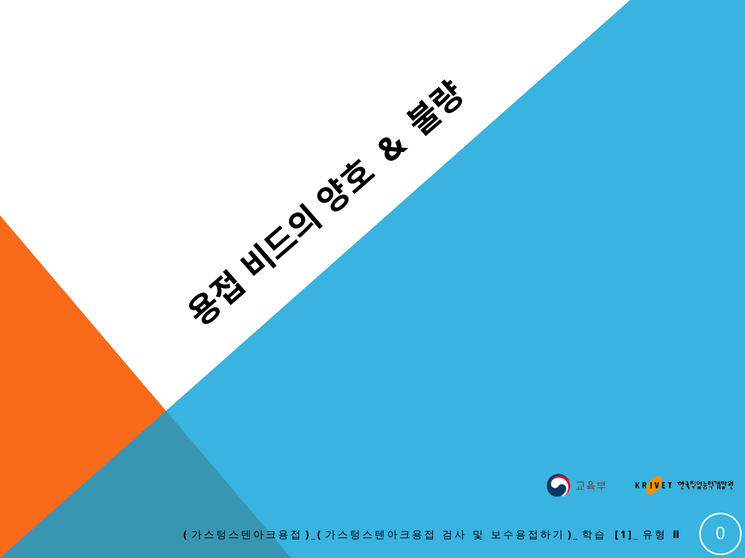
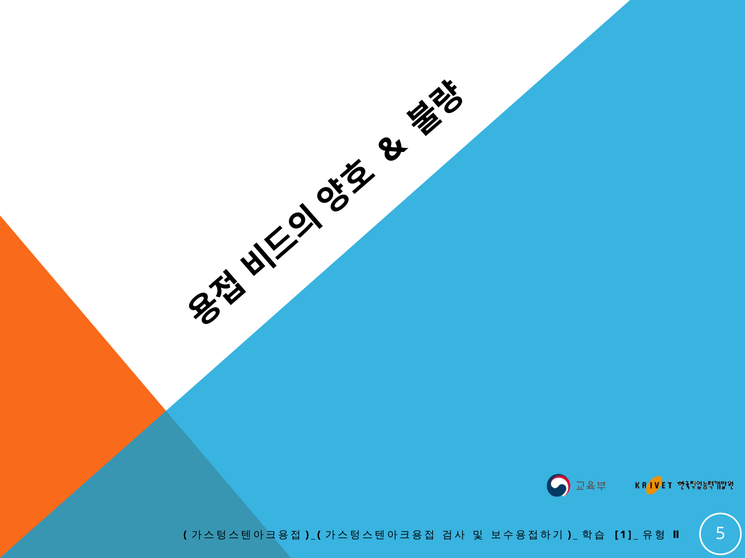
0: 0 -> 5
